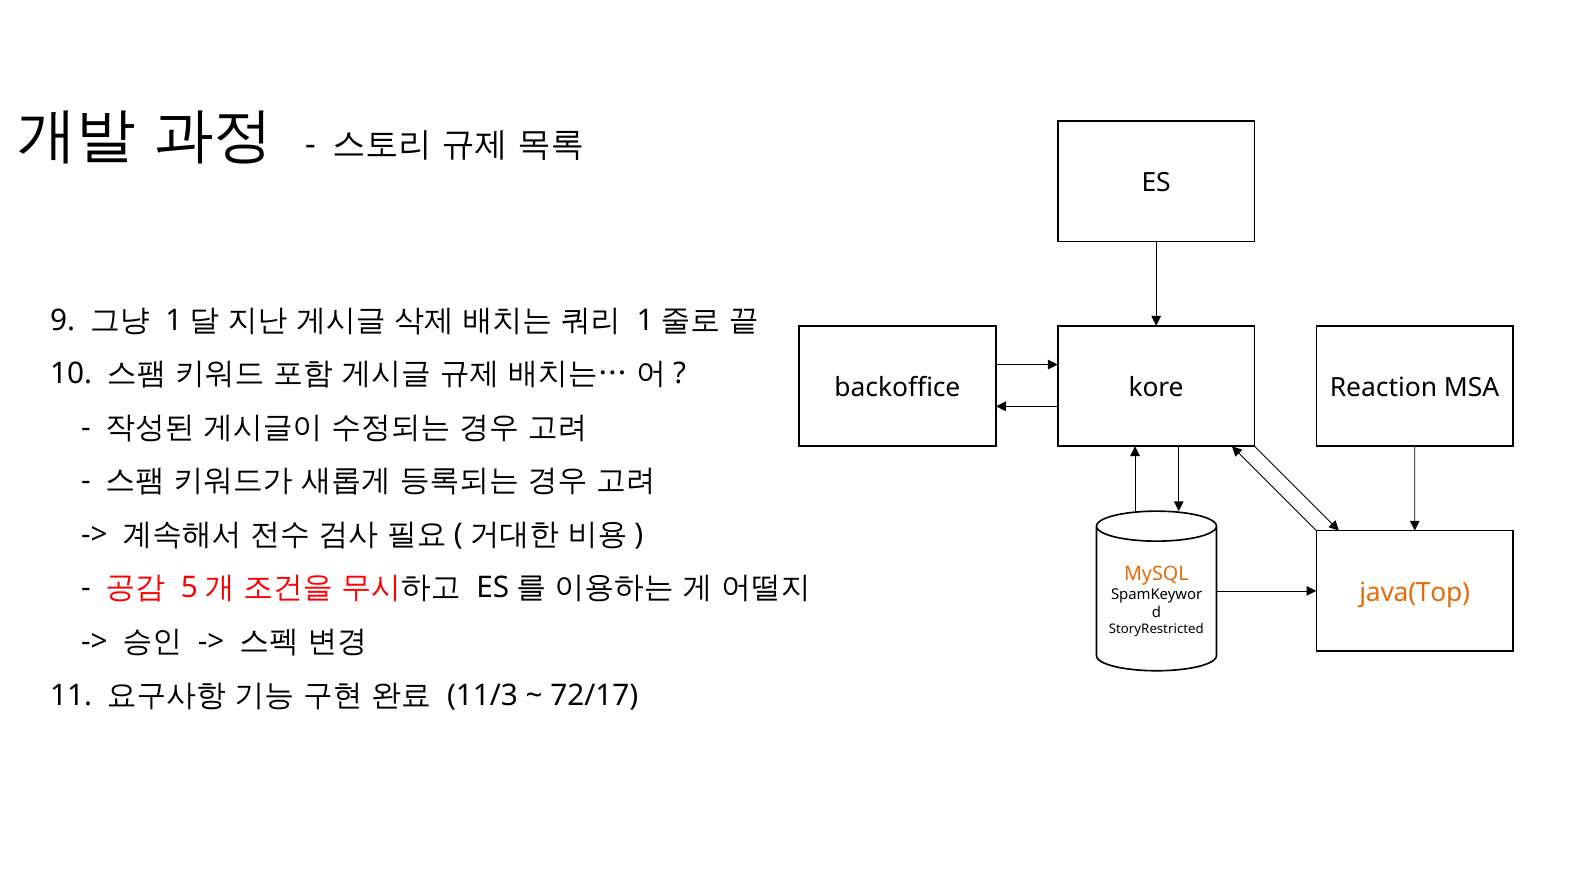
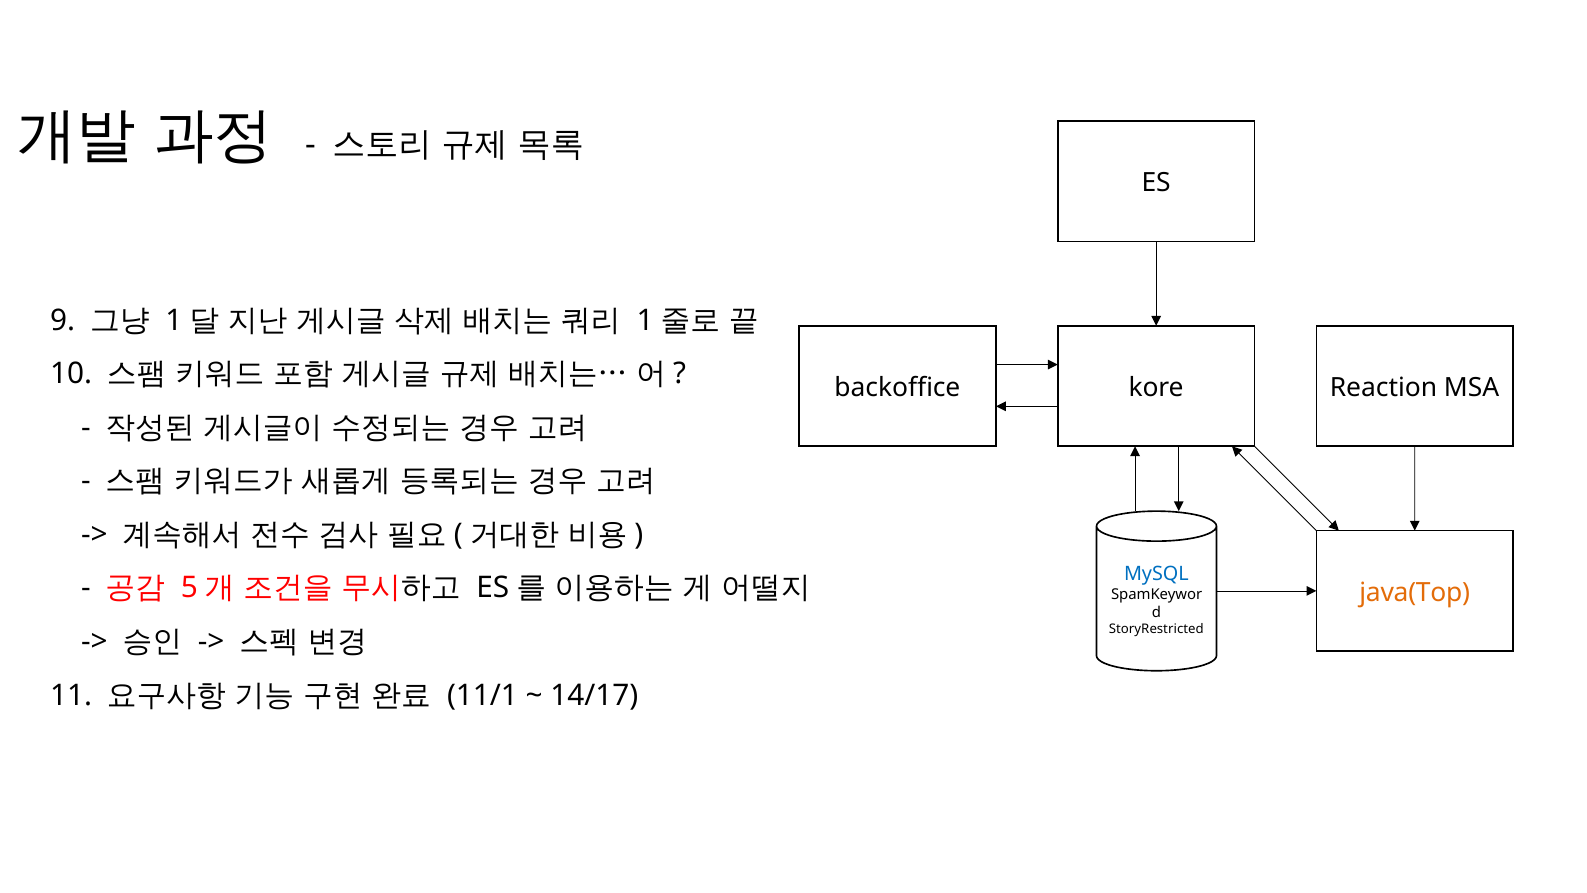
MySQL colour: orange -> blue
11/3: 11/3 -> 11/1
72/17: 72/17 -> 14/17
